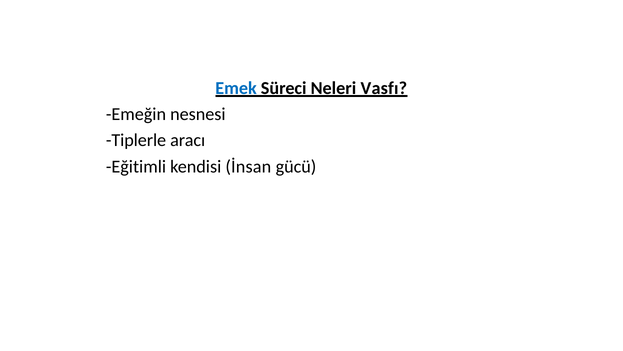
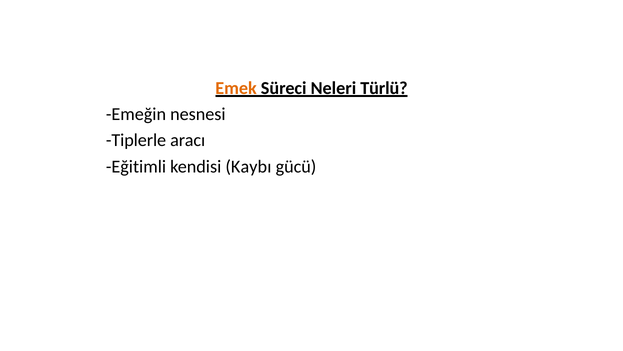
Emek colour: blue -> orange
Vasfı: Vasfı -> Türlü
İnsan: İnsan -> Kaybı
